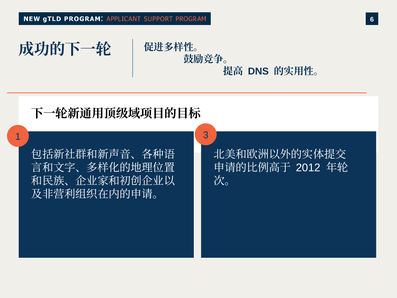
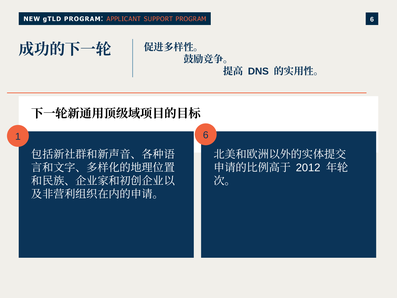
1 3: 3 -> 6
